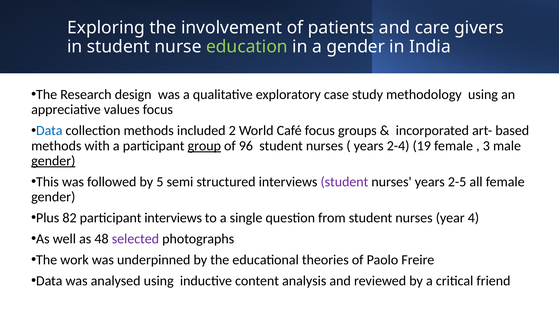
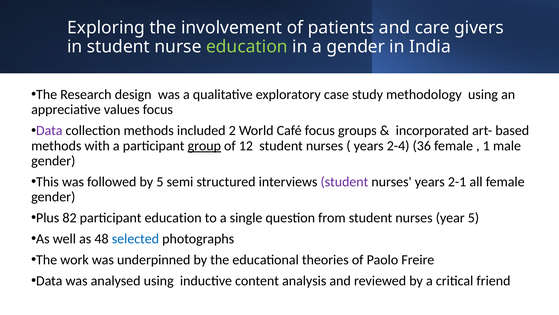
Data at (49, 130) colour: blue -> purple
96: 96 -> 12
19: 19 -> 36
3: 3 -> 1
gender at (53, 161) underline: present -> none
2-5: 2-5 -> 2-1
participant interviews: interviews -> education
year 4: 4 -> 5
selected colour: purple -> blue
